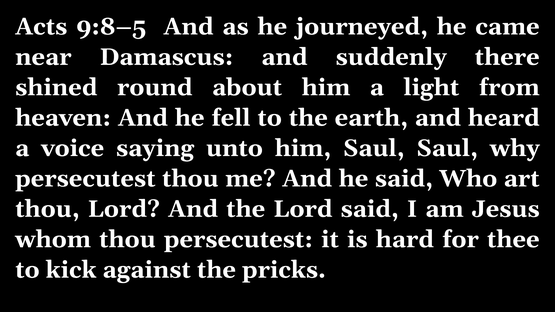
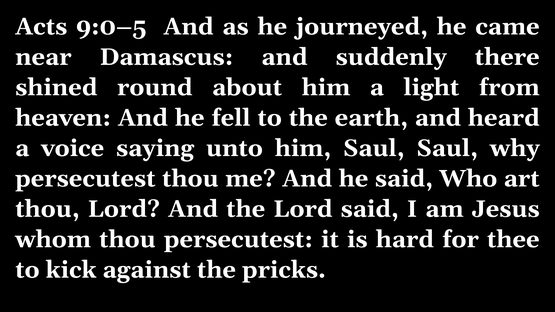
9:8–5: 9:8–5 -> 9:0–5
